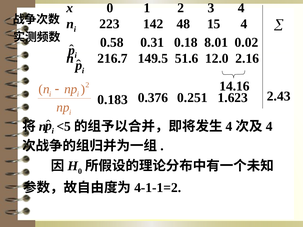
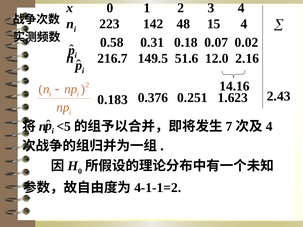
8.01: 8.01 -> 0.07
4 at (229, 127): 4 -> 7
